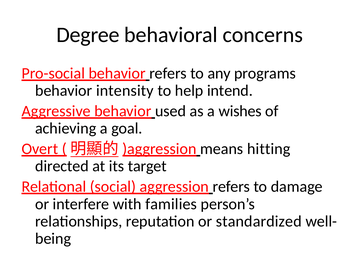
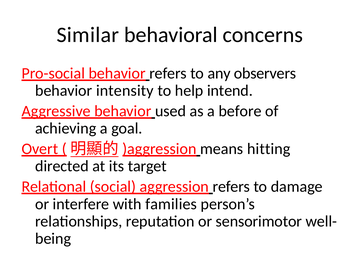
Degree: Degree -> Similar
programs: programs -> observers
wishes: wishes -> before
standardized: standardized -> sensorimotor
